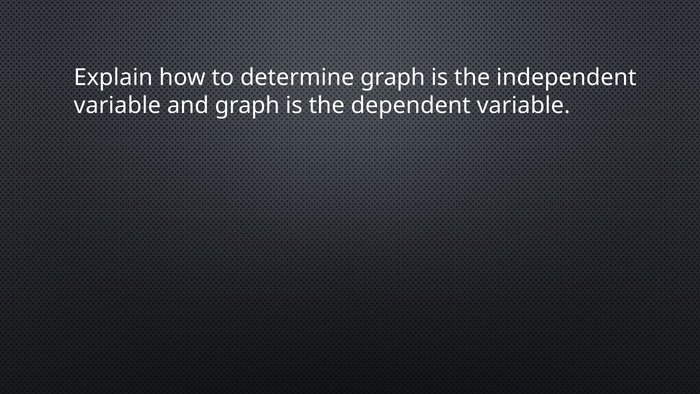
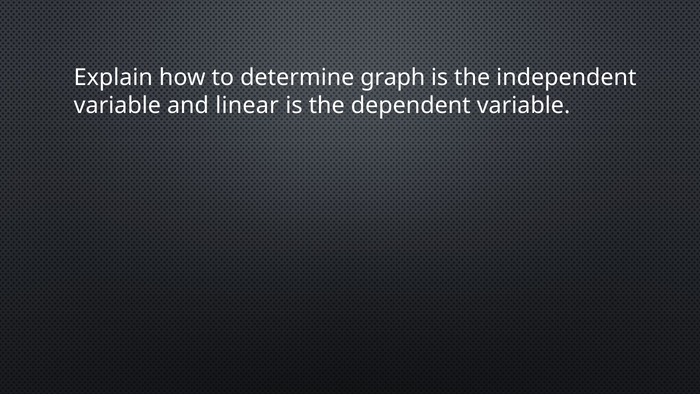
and graph: graph -> linear
